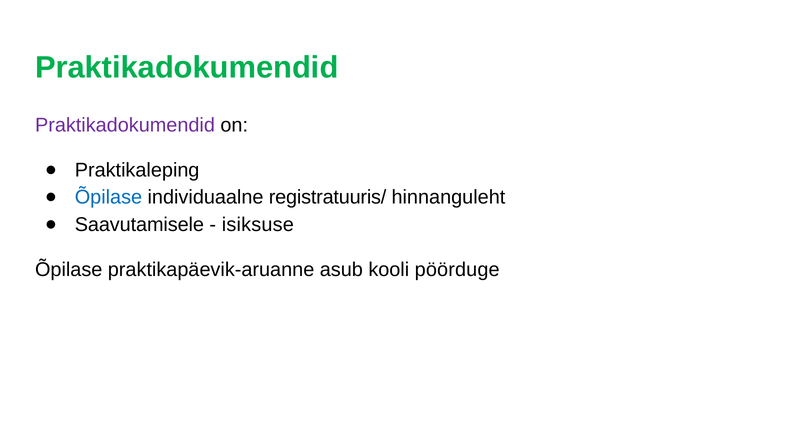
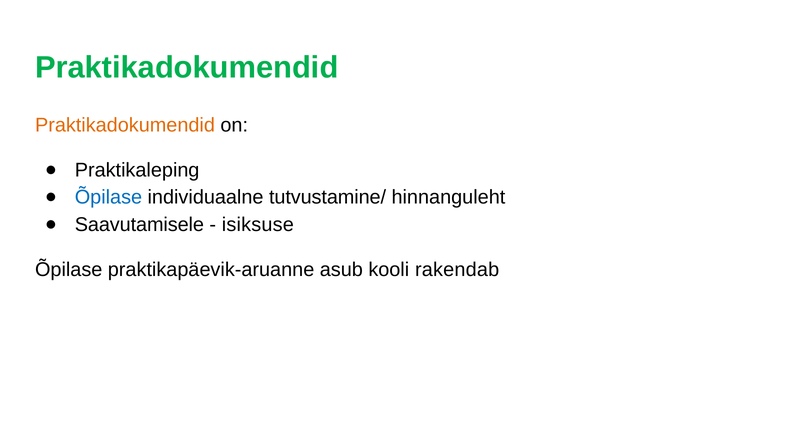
Praktikadokumendid at (125, 125) colour: purple -> orange
registratuuris/: registratuuris/ -> tutvustamine/
pöörduge: pöörduge -> rakendab
